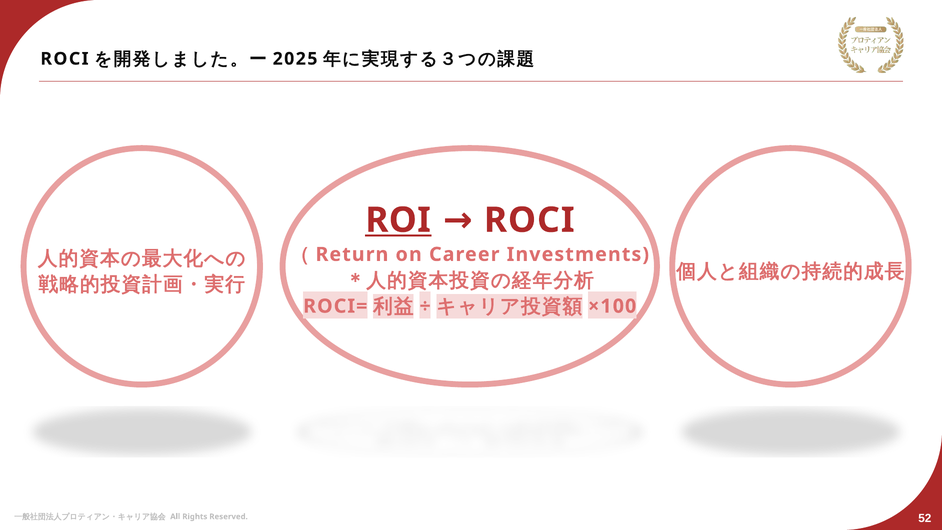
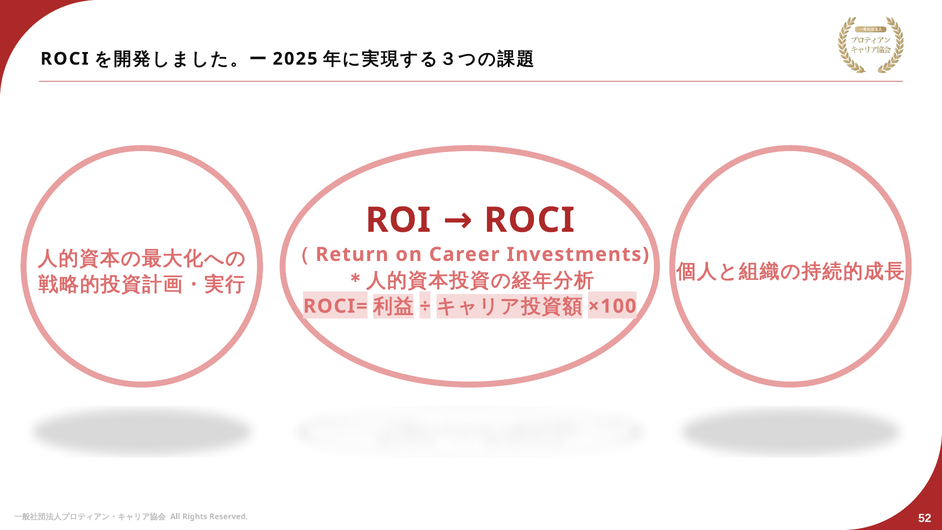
ROI underline: present -> none
